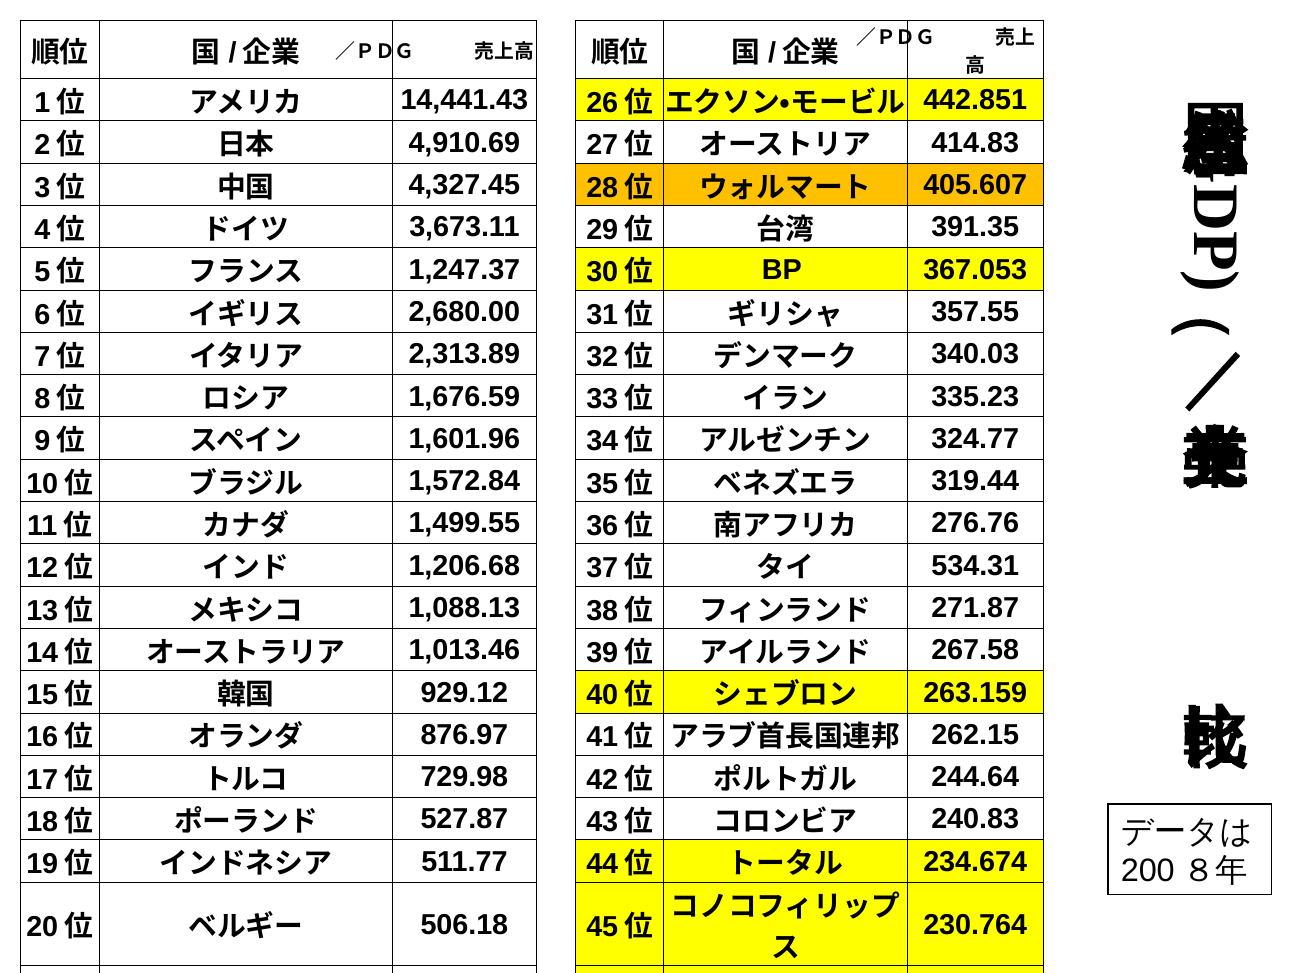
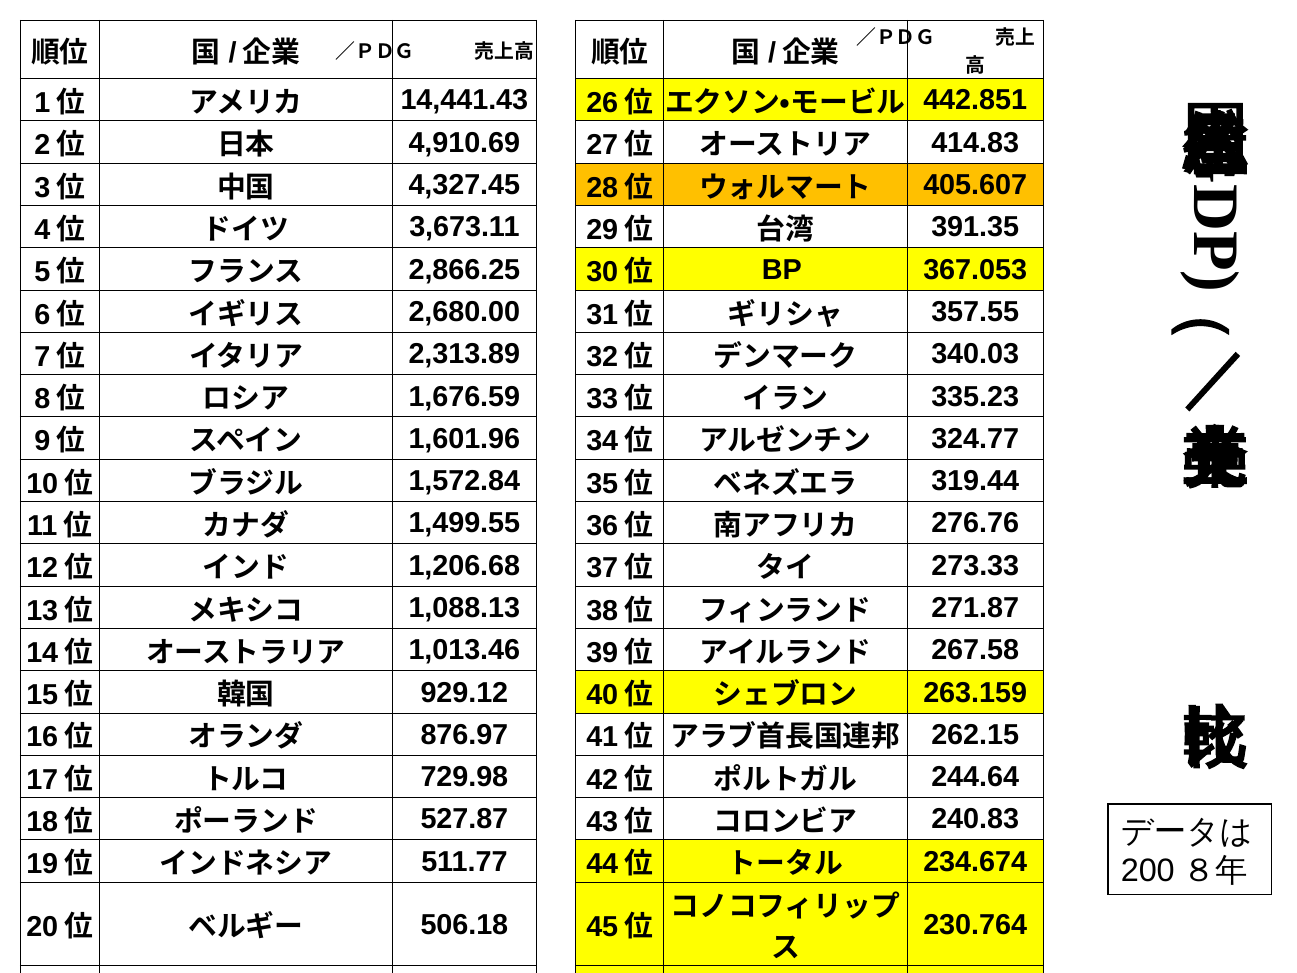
1,247.37: 1,247.37 -> 2,866.25
534.31: 534.31 -> 273.33
